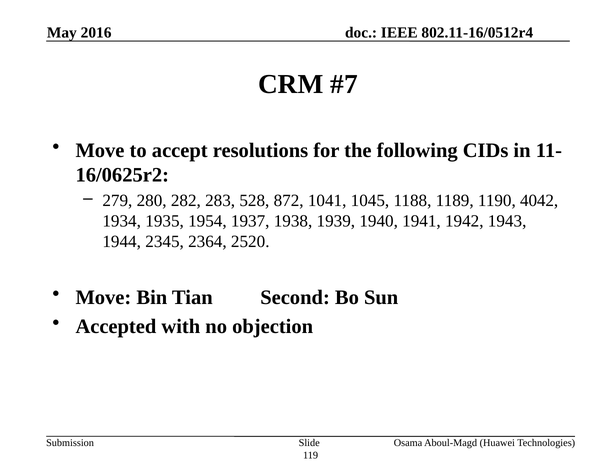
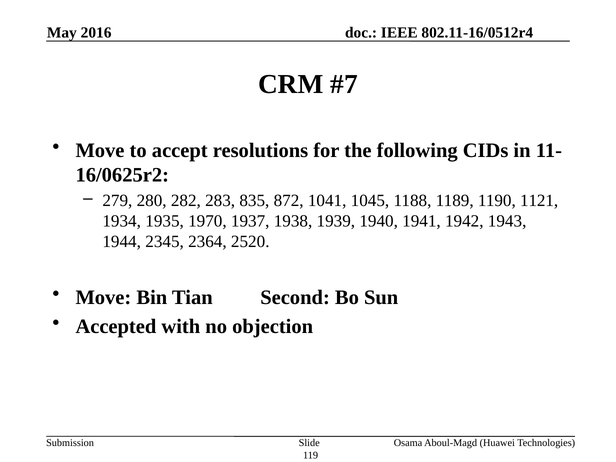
528: 528 -> 835
4042: 4042 -> 1121
1954: 1954 -> 1970
